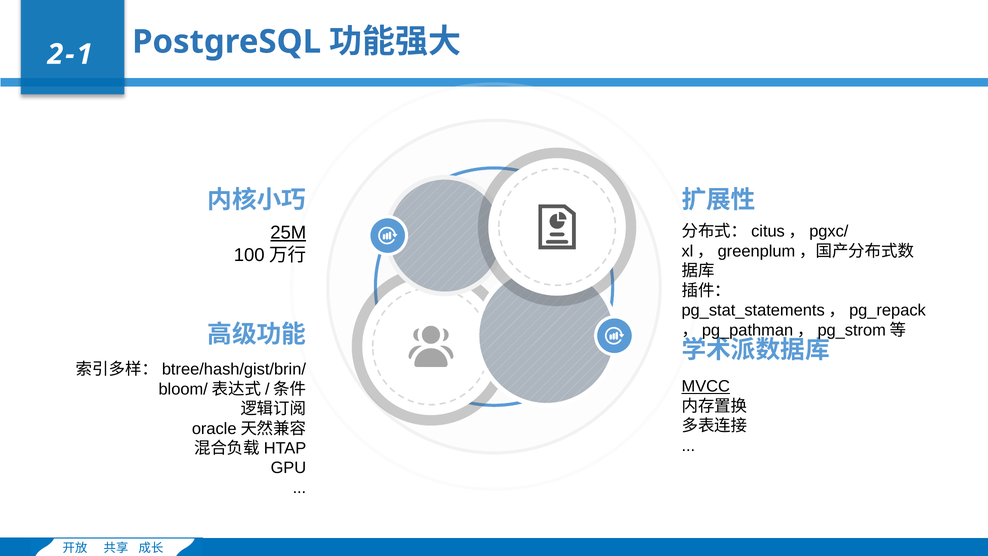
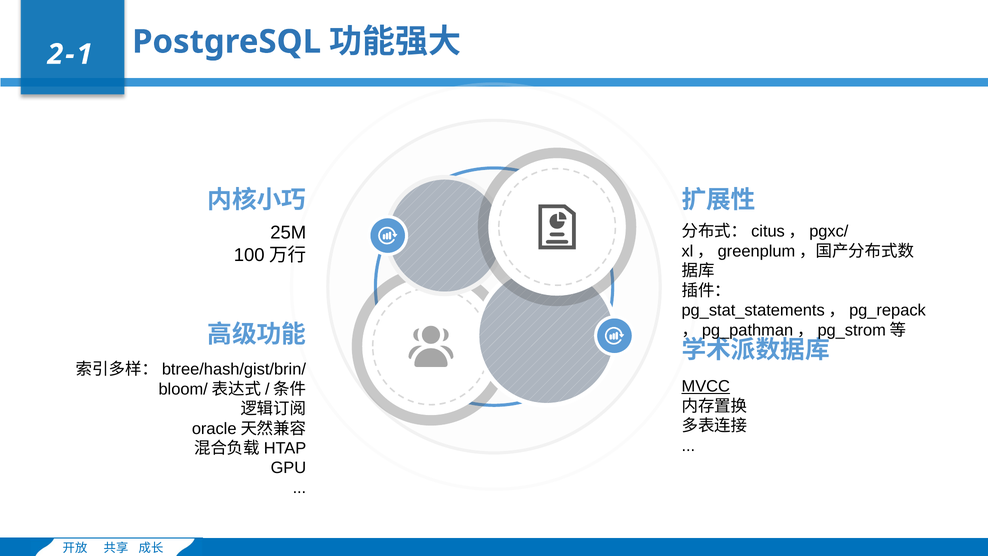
25M underline: present -> none
